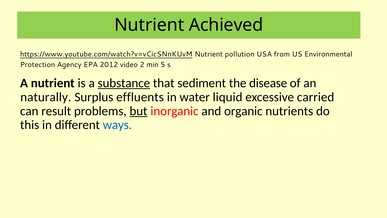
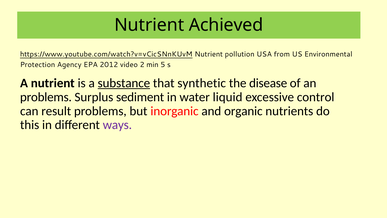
sediment: sediment -> synthetic
naturally at (46, 97): naturally -> problems
effluents: effluents -> sediment
carried: carried -> control
but underline: present -> none
ways colour: blue -> purple
